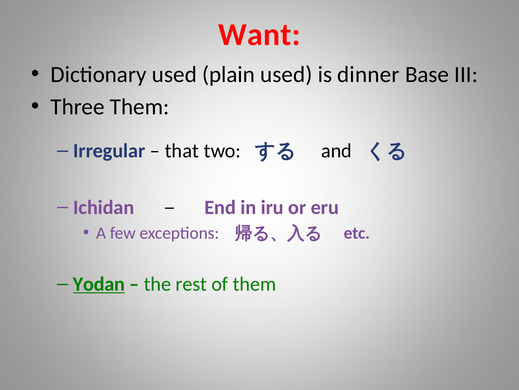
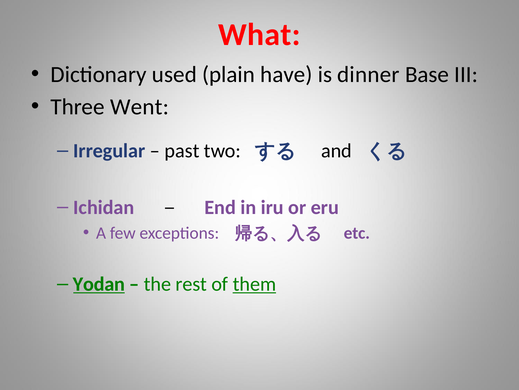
Want: Want -> What
plain used: used -> have
Three Them: Them -> Went
that: that -> past
them at (254, 284) underline: none -> present
